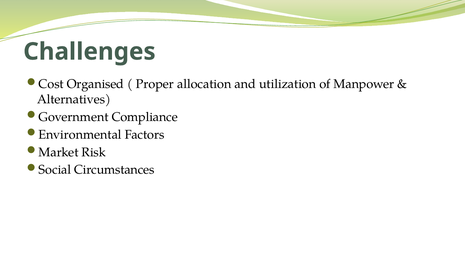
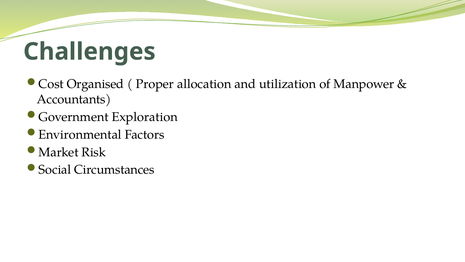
Alternatives: Alternatives -> Accountants
Compliance: Compliance -> Exploration
